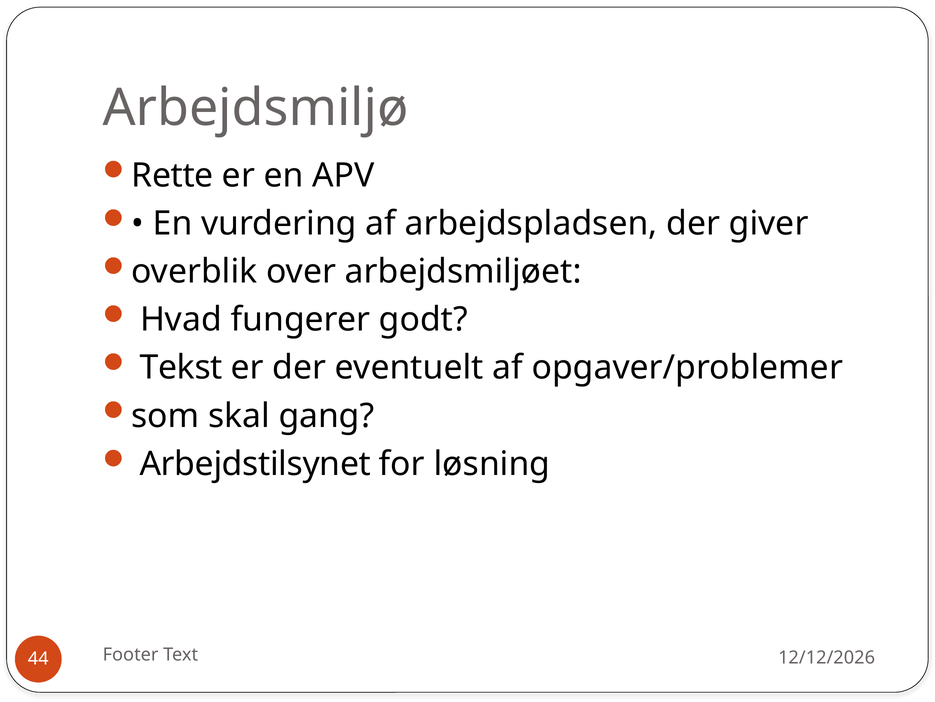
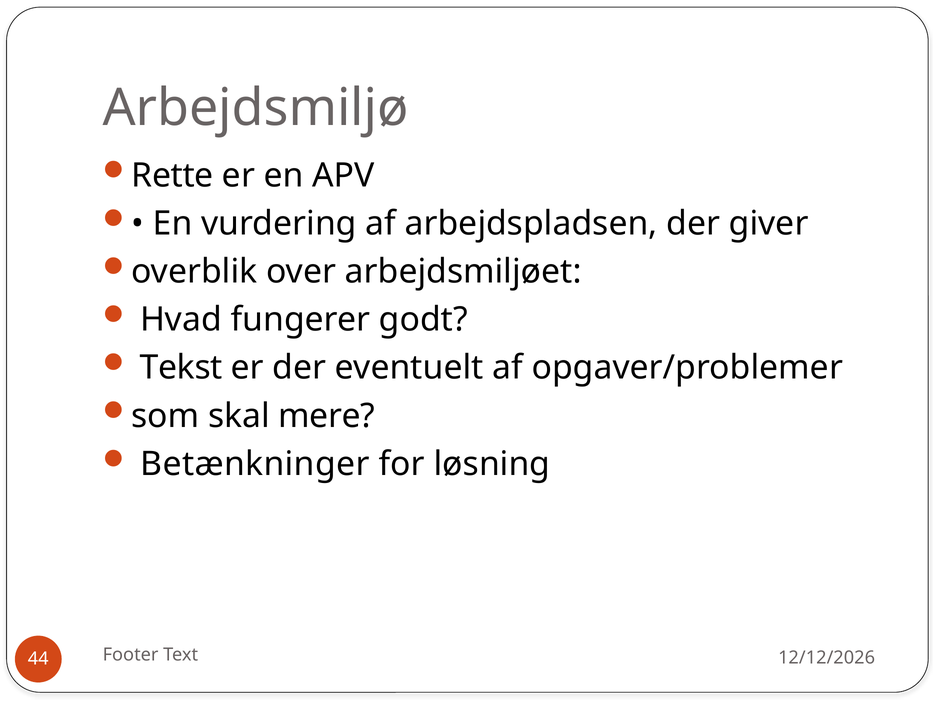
gang: gang -> mere
Arbejdstilsynet: Arbejdstilsynet -> Betænkninger
